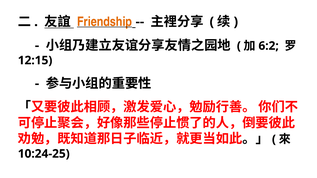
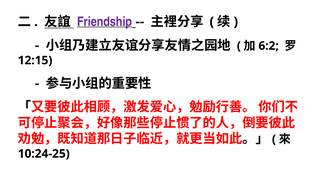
Friendship colour: orange -> purple
